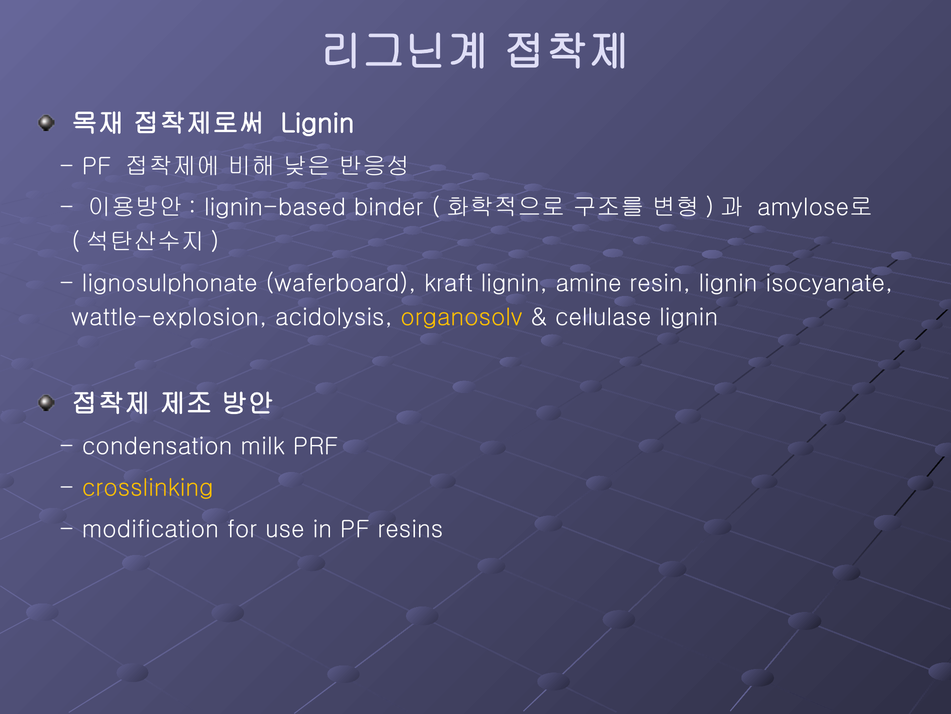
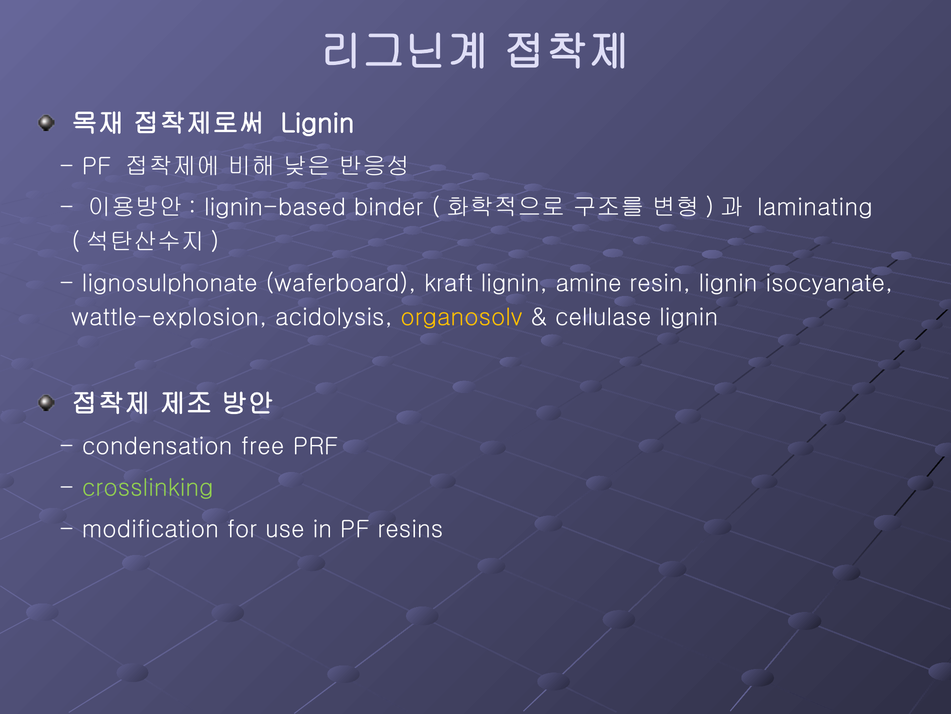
amylose로: amylose로 -> laminating
milk: milk -> free
crosslinking colour: yellow -> light green
